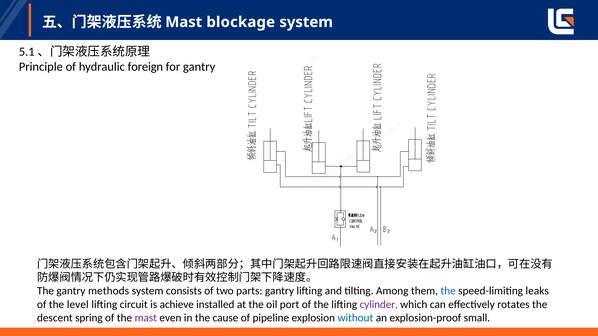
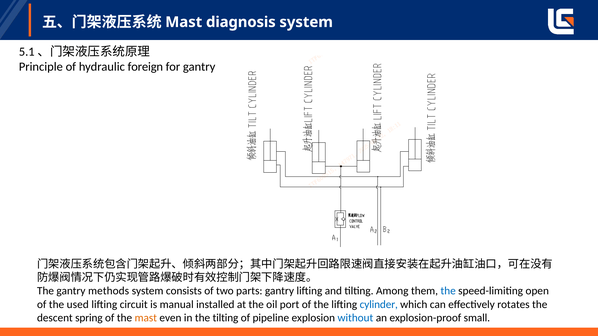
blockage: blockage -> diagnosis
leaks: leaks -> open
level: level -> used
achieve: achieve -> manual
cylinder colour: purple -> blue
mast at (146, 318) colour: purple -> orange
the cause: cause -> tilting
